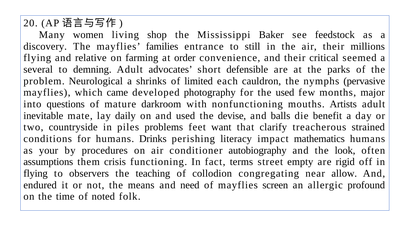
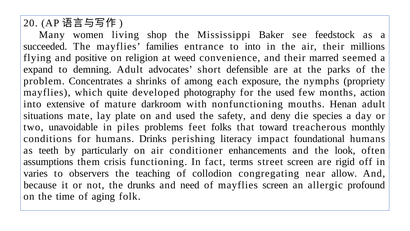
discovery: discovery -> succeeded
to still: still -> into
relative: relative -> positive
farming: farming -> religion
order: order -> weed
critical: critical -> marred
several: several -> expand
Neurological: Neurological -> Concentrates
limited: limited -> among
cauldron: cauldron -> exposure
pervasive: pervasive -> propriety
came: came -> quite
major: major -> action
questions: questions -> extensive
Artists: Artists -> Henan
inevitable: inevitable -> situations
daily: daily -> plate
devise: devise -> safety
balls: balls -> deny
benefit: benefit -> species
countryside: countryside -> unavoidable
want: want -> folks
clarify: clarify -> toward
strained: strained -> monthly
mathematics: mathematics -> foundational
your: your -> teeth
procedures: procedures -> particularly
autobiography: autobiography -> enhancements
street empty: empty -> screen
flying at (36, 173): flying -> varies
endured: endured -> because
means: means -> drunks
noted: noted -> aging
